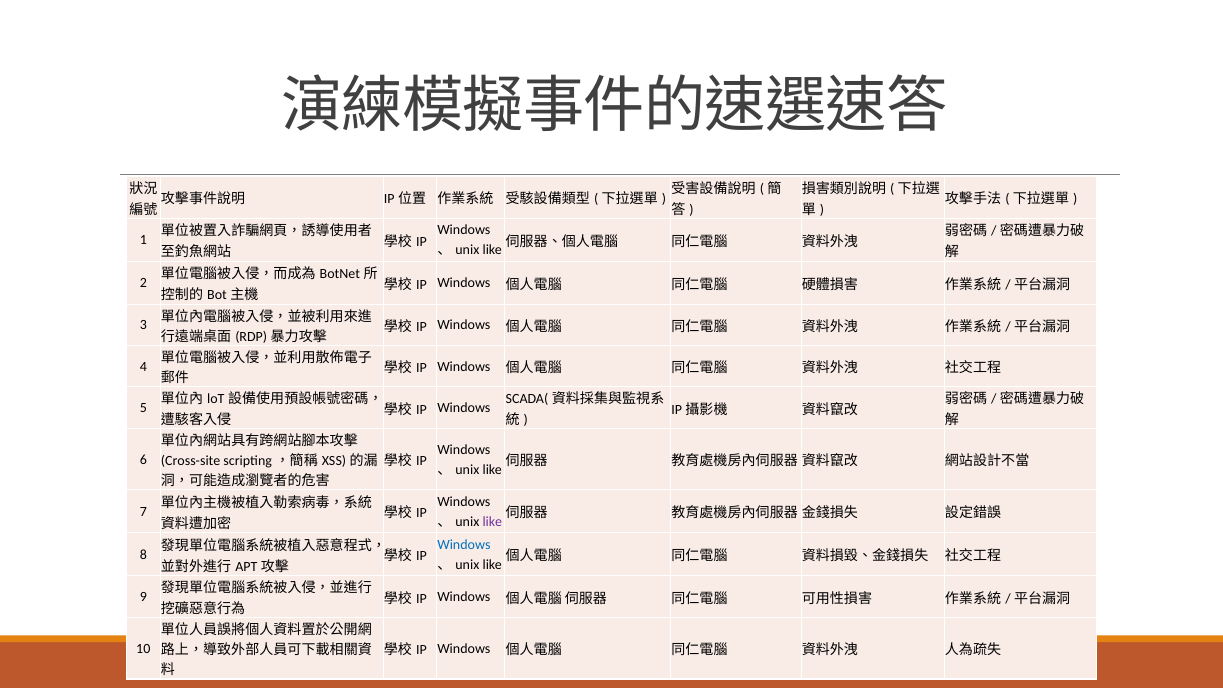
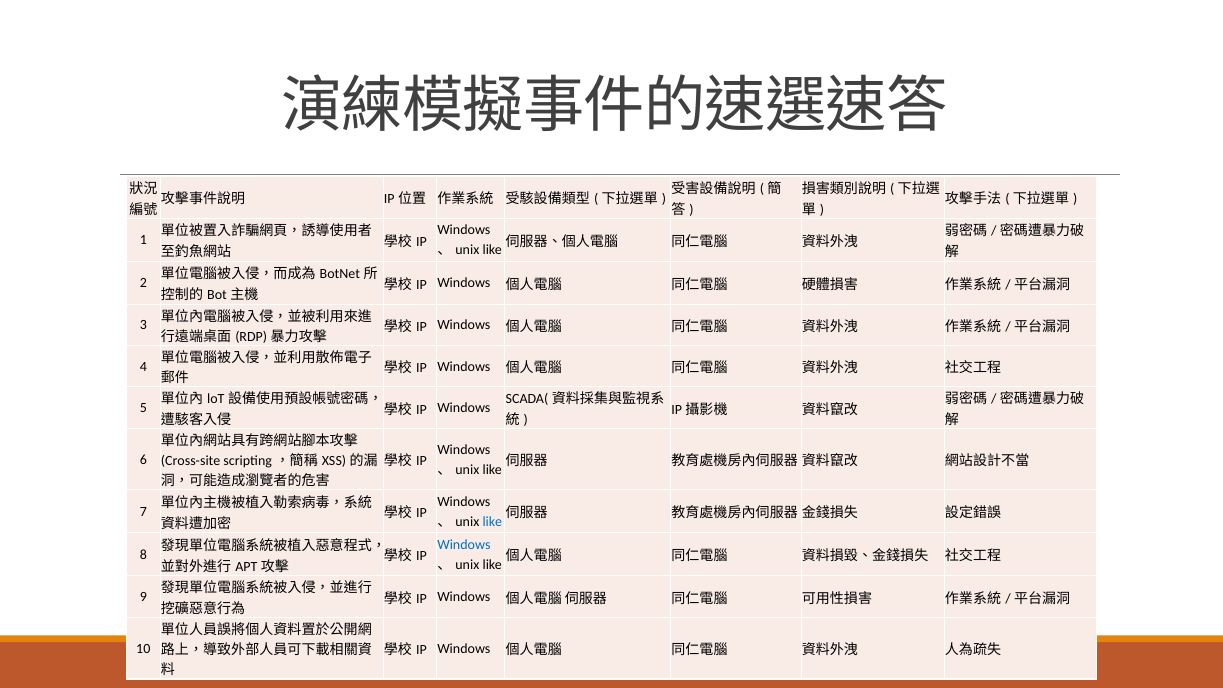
like at (492, 522) colour: purple -> blue
